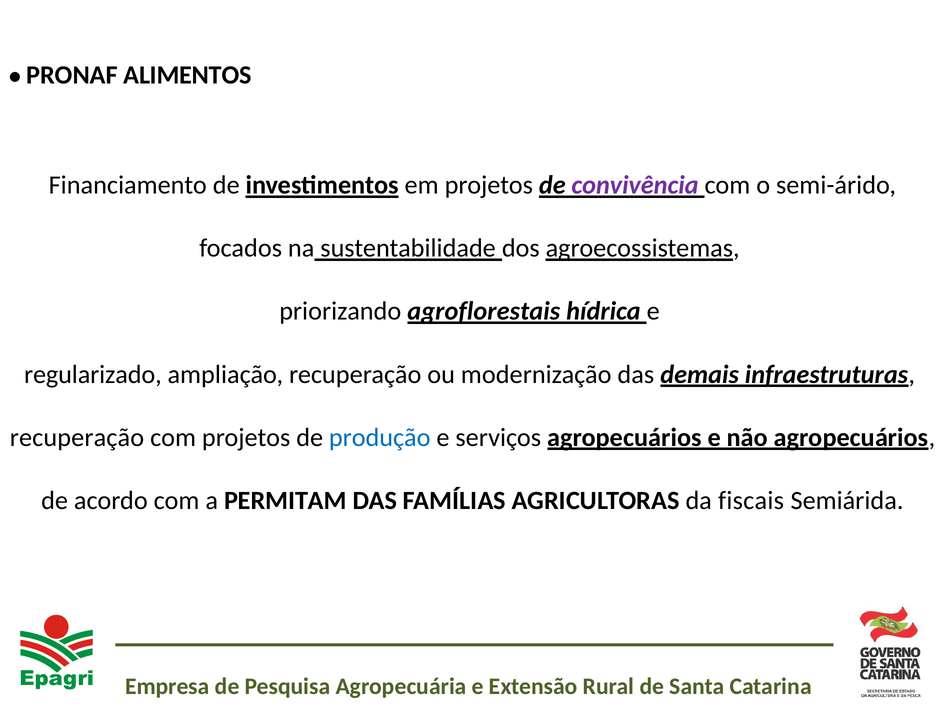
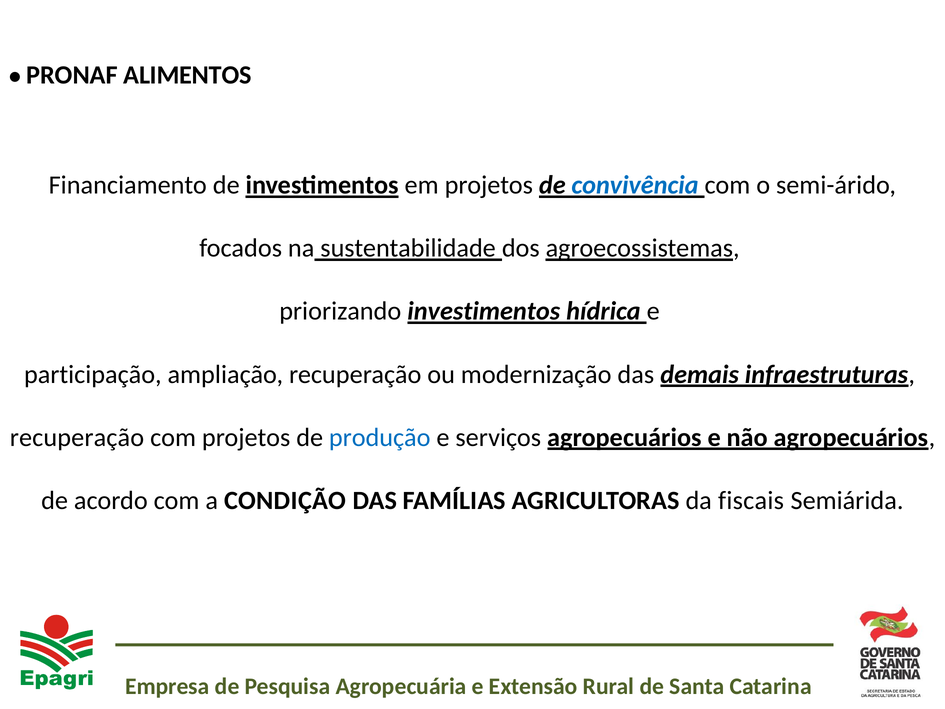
convivência colour: purple -> blue
priorizando agroflorestais: agroflorestais -> investimentos
regularizado: regularizado -> participação
PERMITAM: PERMITAM -> CONDIÇÃO
